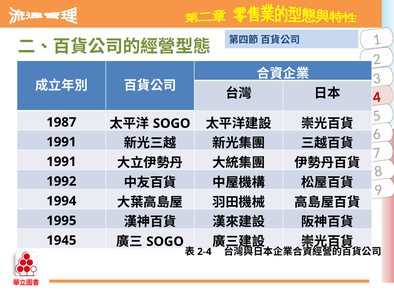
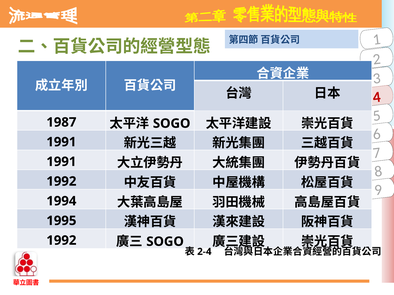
1945 at (61, 241): 1945 -> 1992
